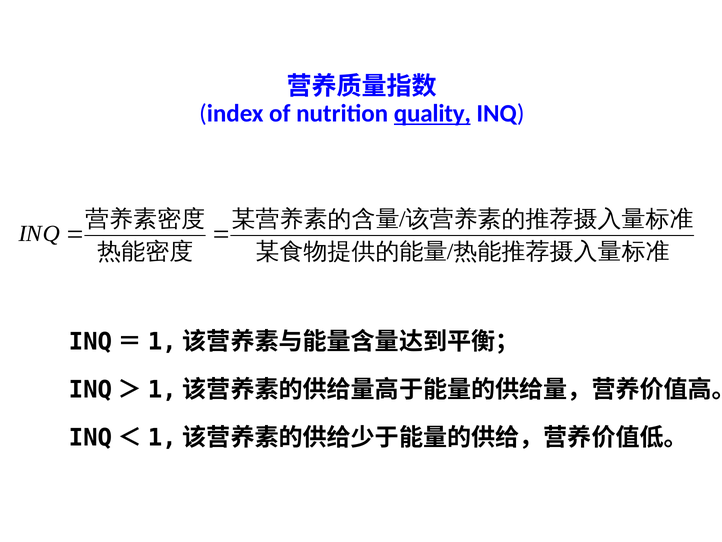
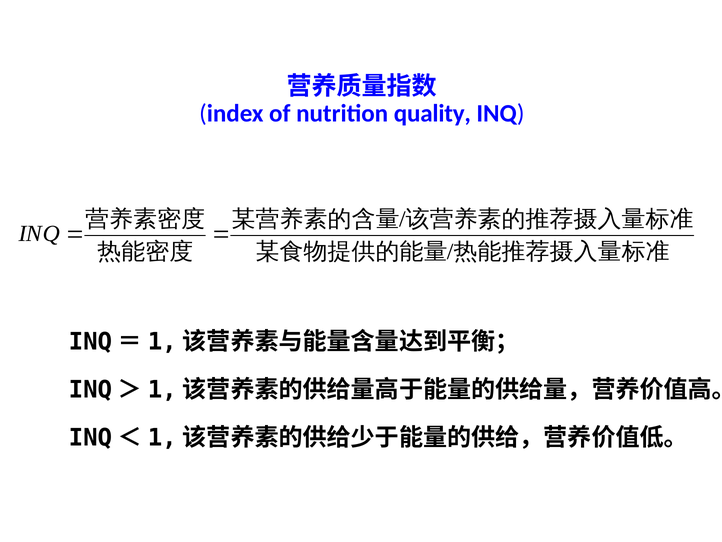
quality underline: present -> none
